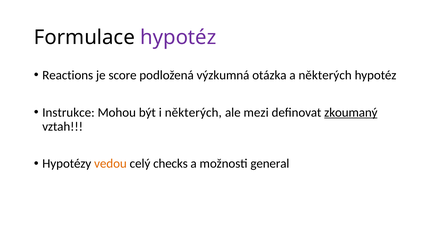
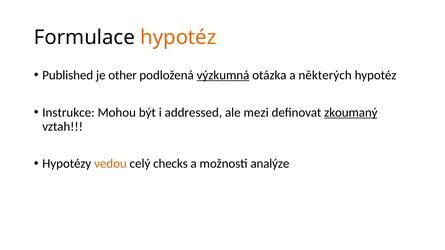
hypotéz at (178, 37) colour: purple -> orange
Reactions: Reactions -> Published
score: score -> other
výzkumná underline: none -> present
i některých: některých -> addressed
general: general -> analýze
